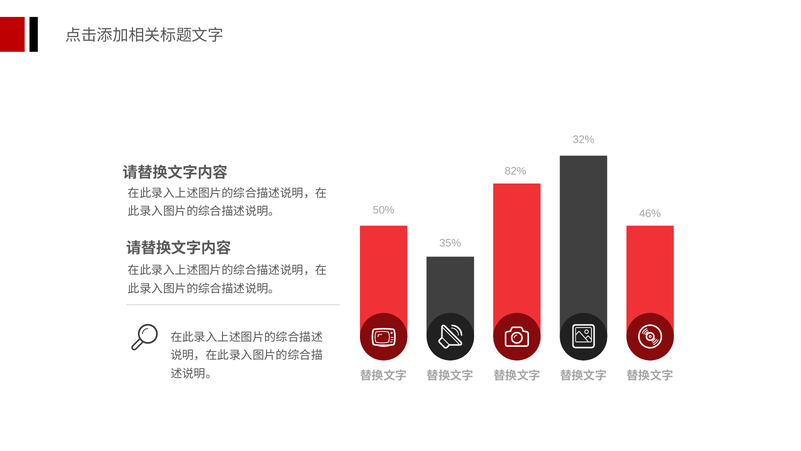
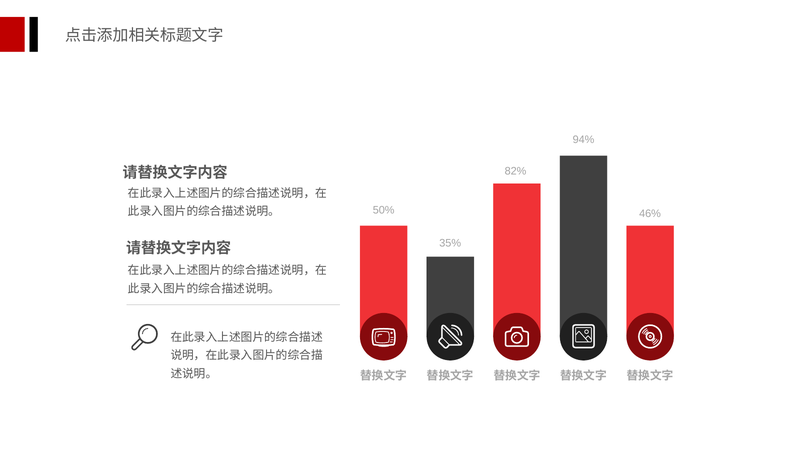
32%: 32% -> 94%
